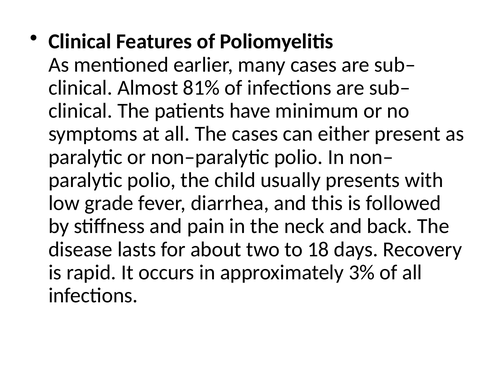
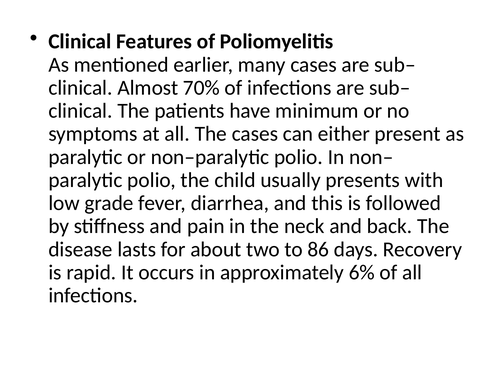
81%: 81% -> 70%
18: 18 -> 86
3%: 3% -> 6%
